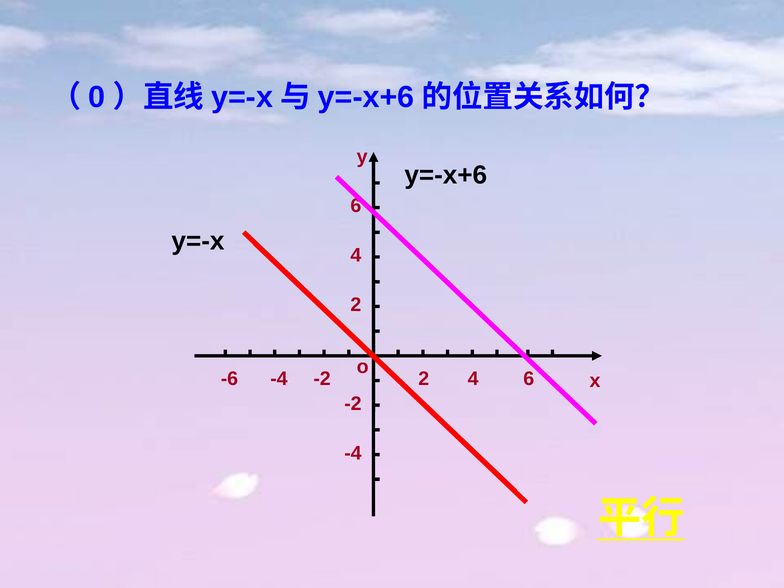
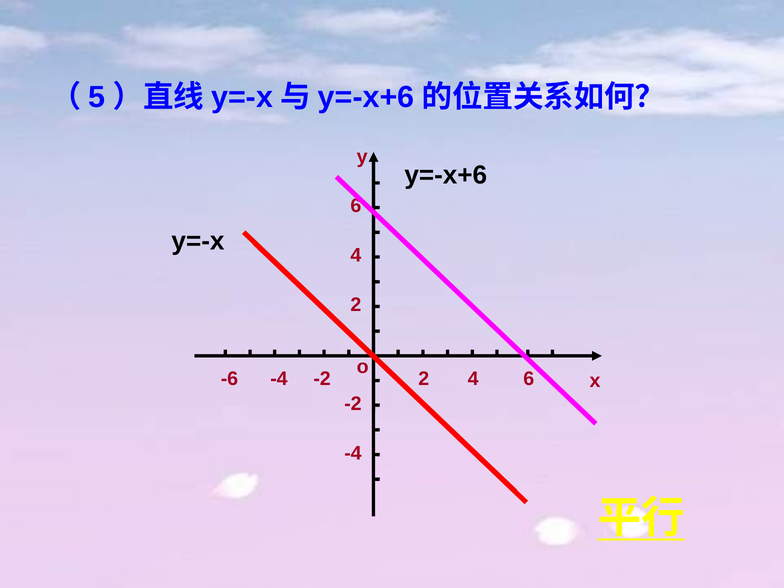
0: 0 -> 5
